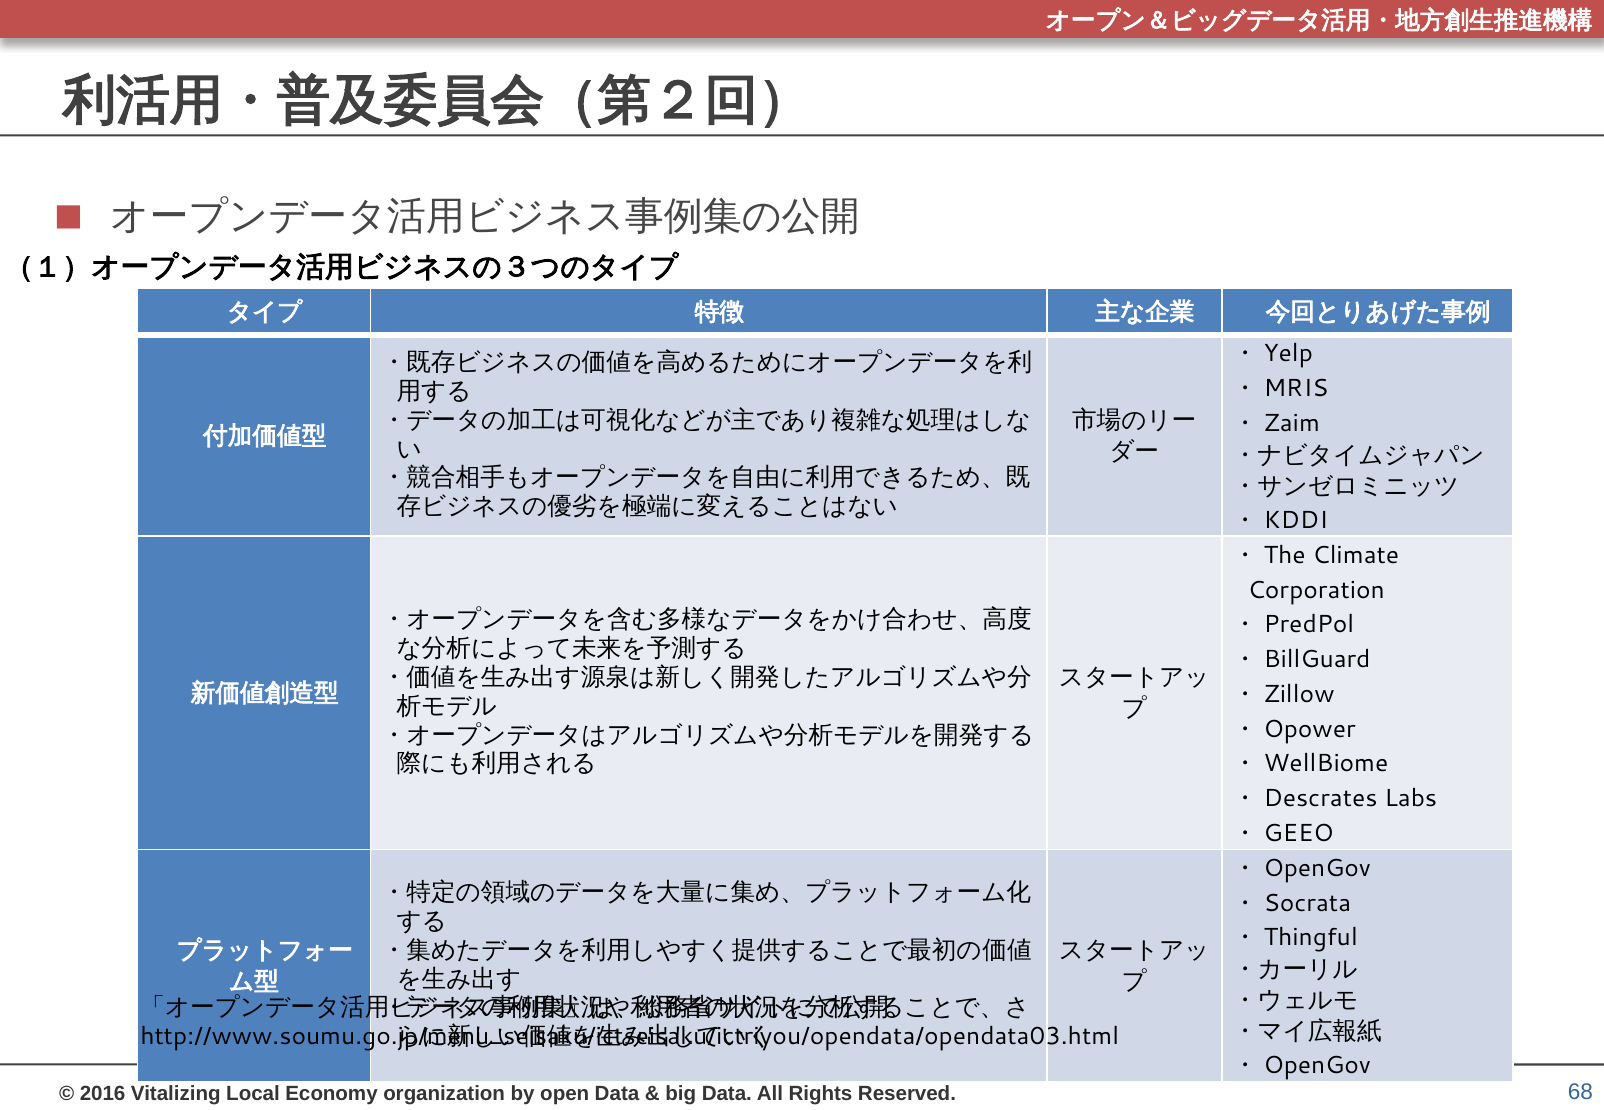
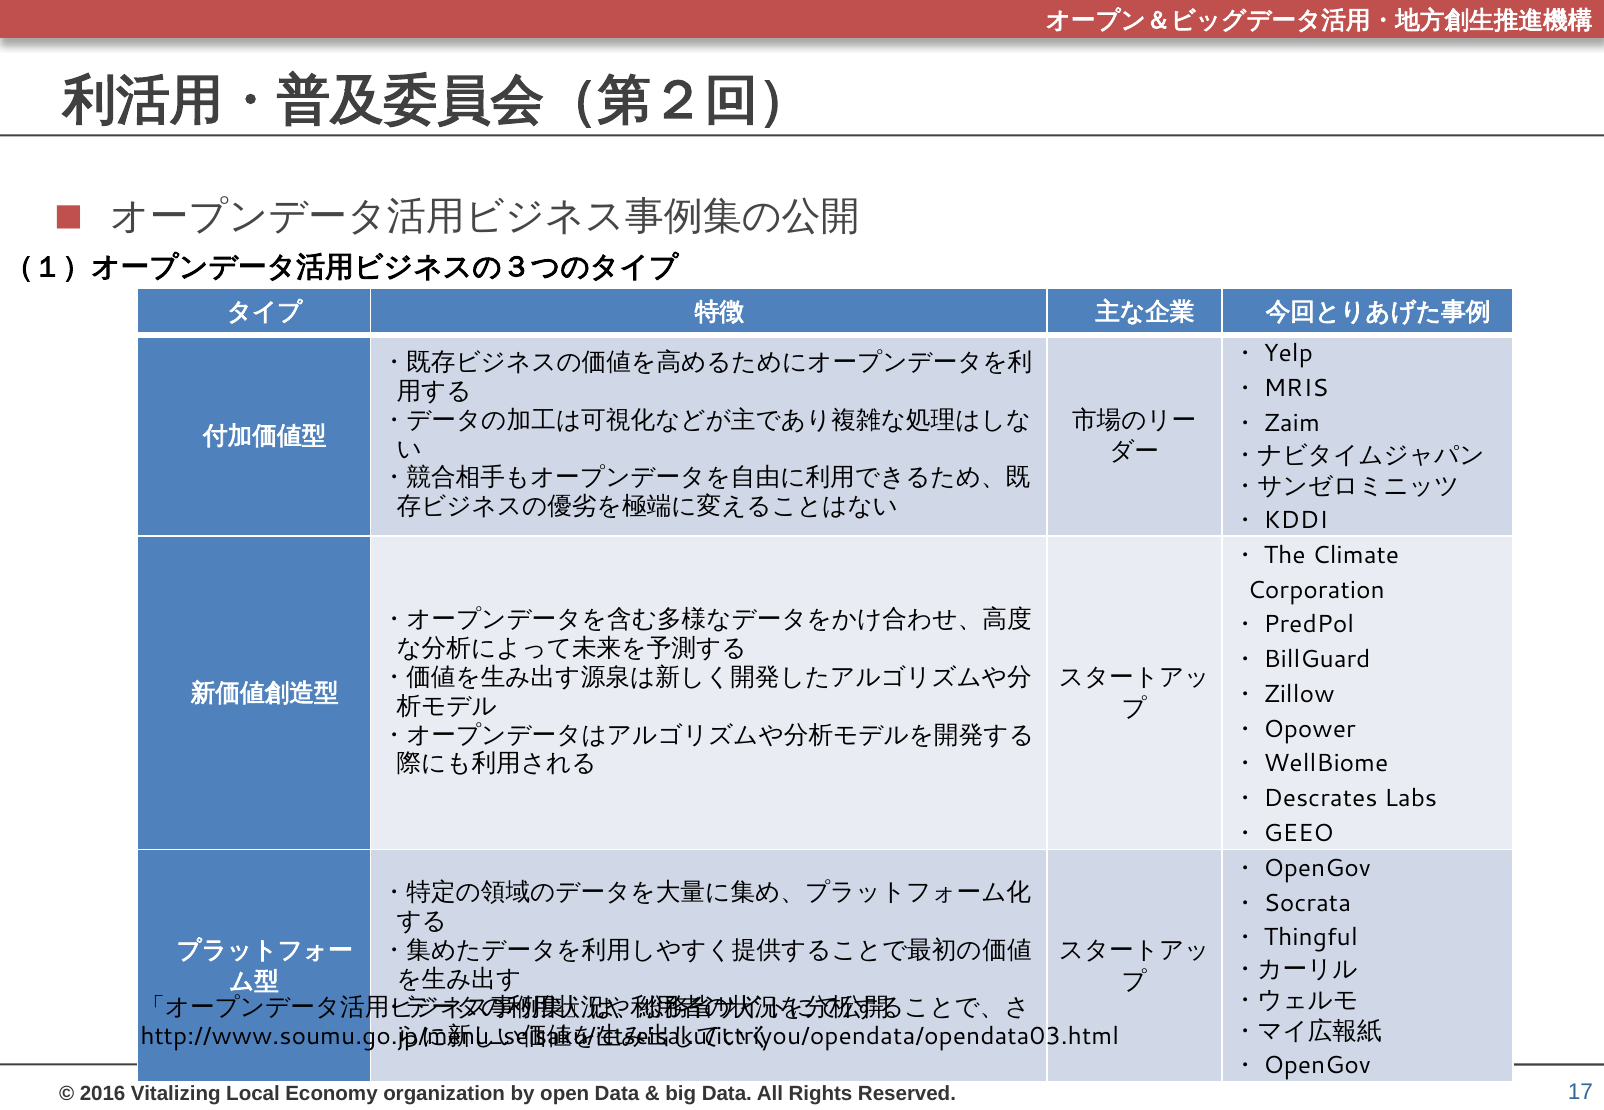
68: 68 -> 17
